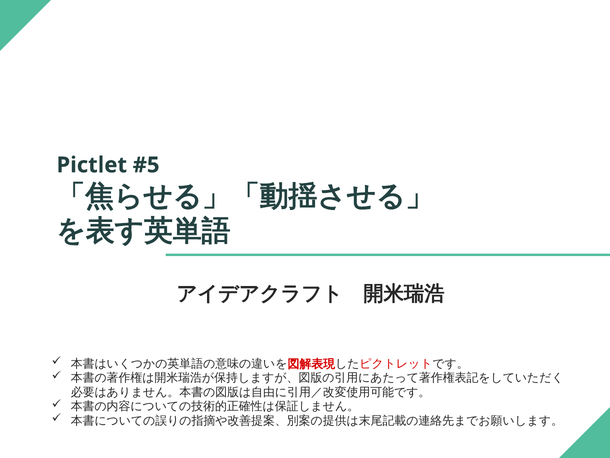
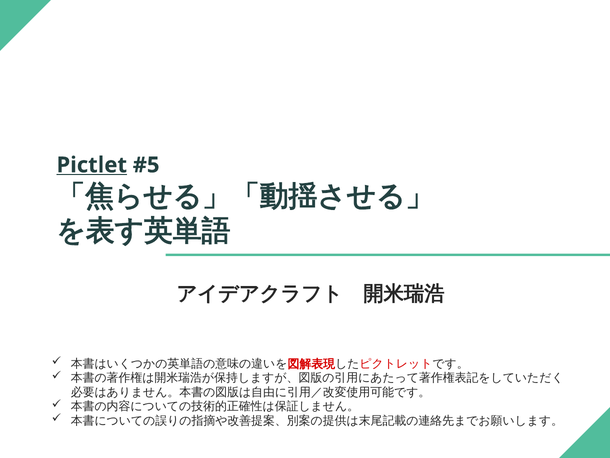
Pictlet underline: none -> present
